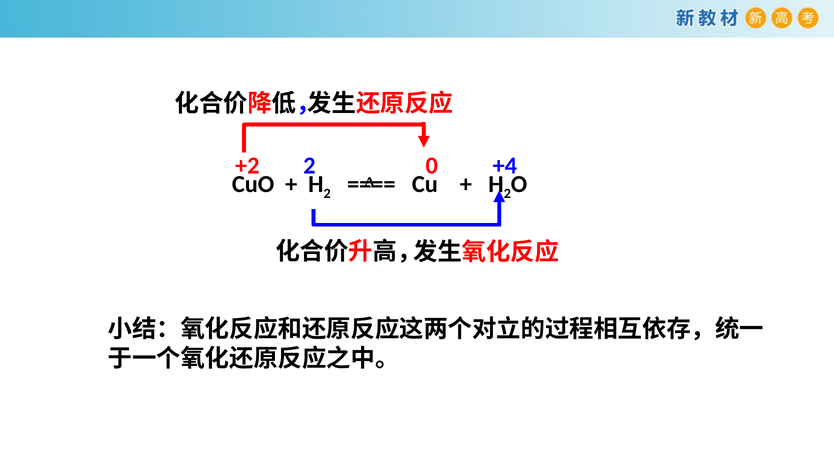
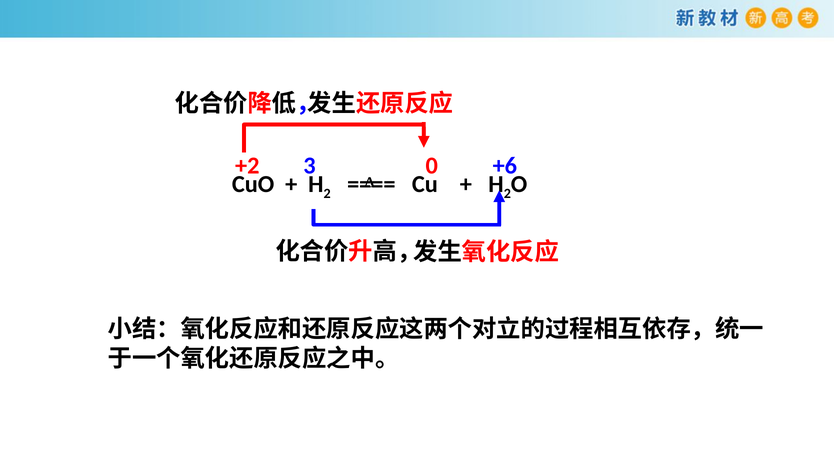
+2 2: 2 -> 3
+4: +4 -> +6
